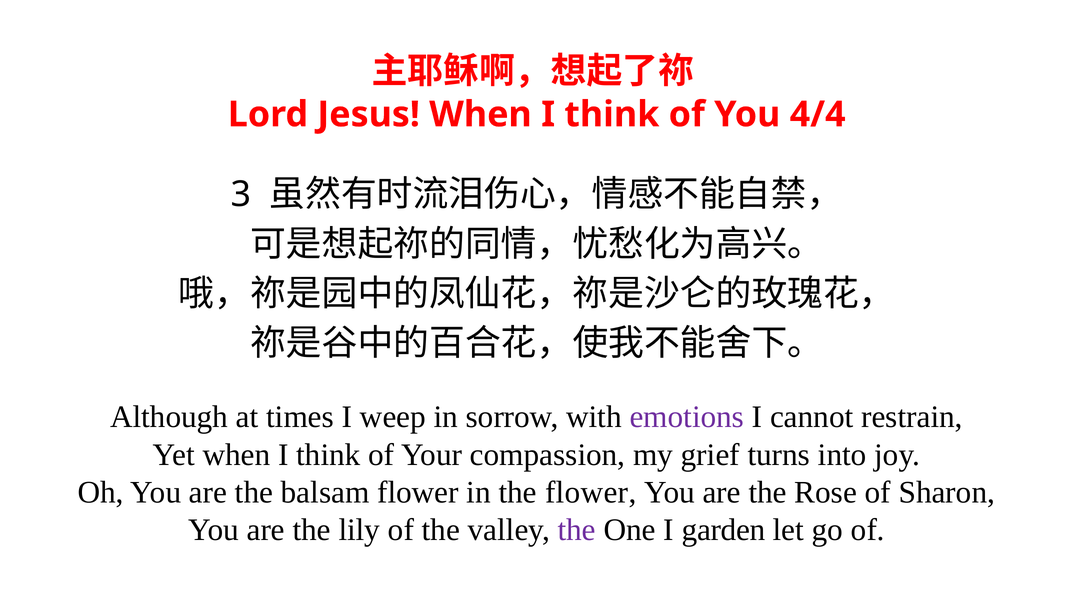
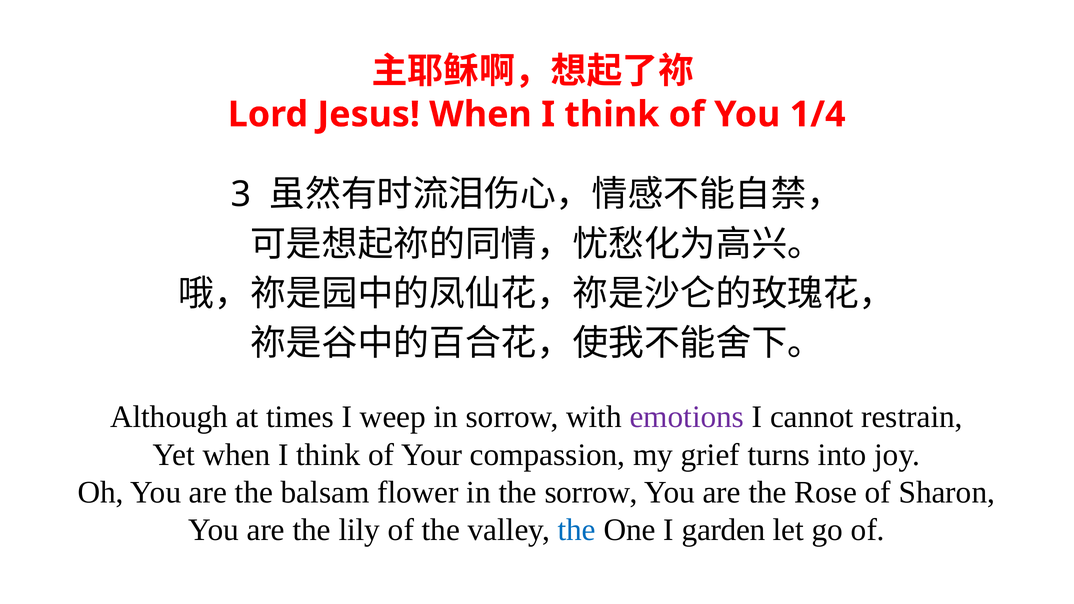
4/4: 4/4 -> 1/4
the flower: flower -> sorrow
the at (577, 530) colour: purple -> blue
